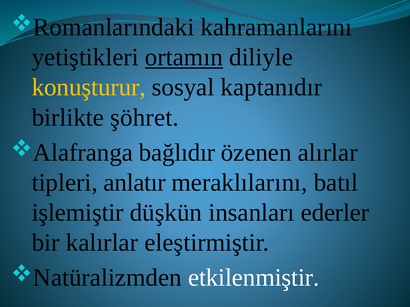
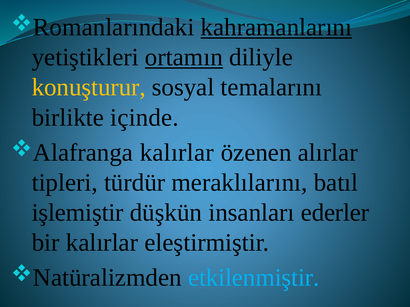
kahramanlarını underline: none -> present
kaptanıdır: kaptanıdır -> temalarını
şöhret: şöhret -> içinde
bağlıdır at (177, 153): bağlıdır -> kalırlar
anlatır: anlatır -> türdür
etkilenmiştir colour: white -> light blue
